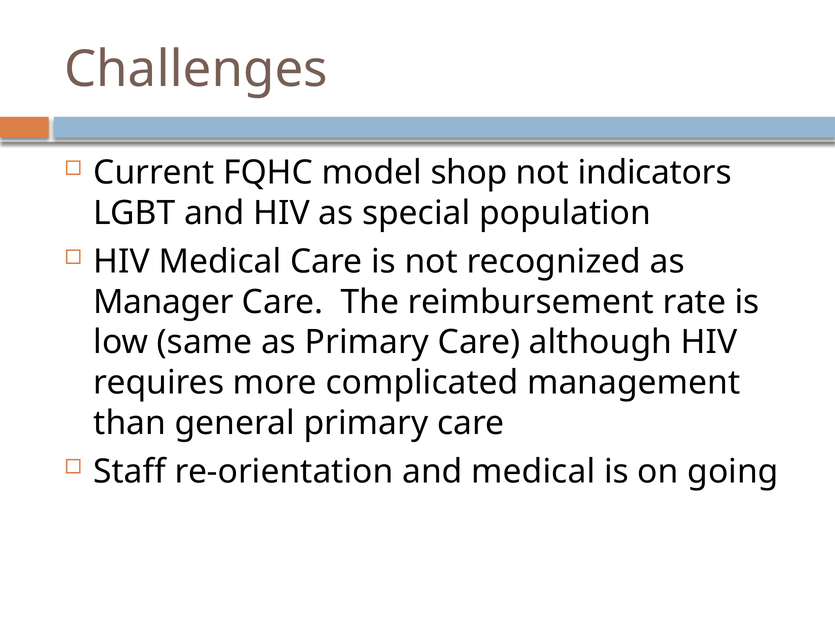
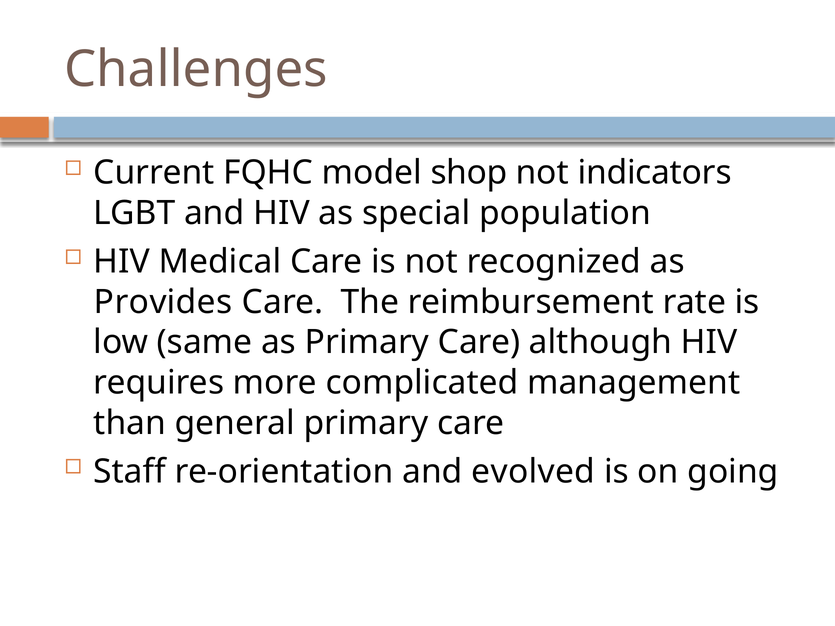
Manager: Manager -> Provides
and medical: medical -> evolved
